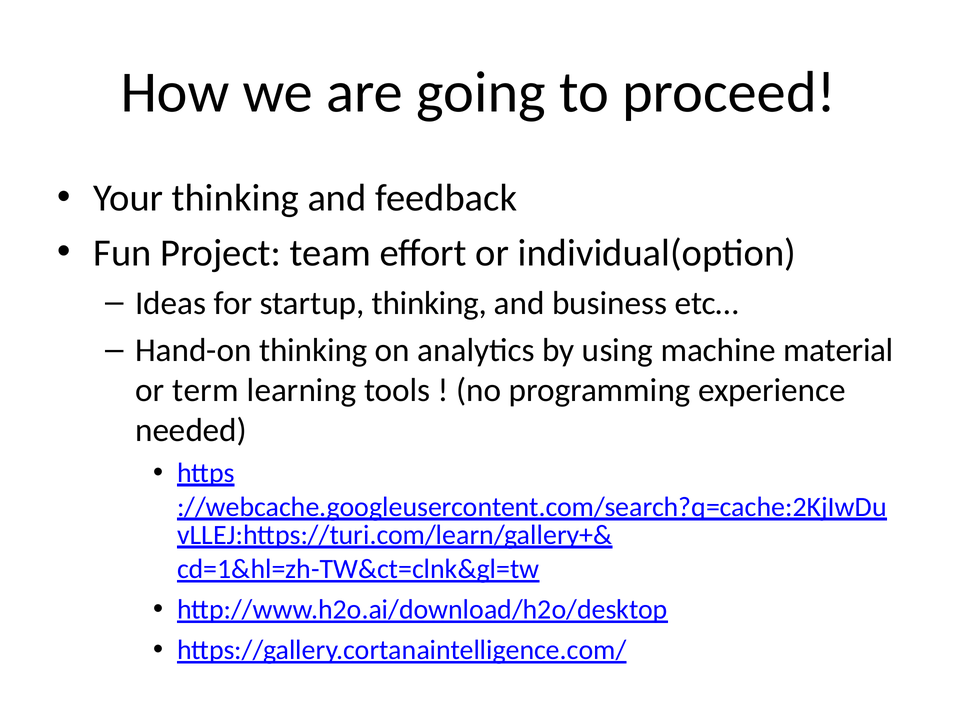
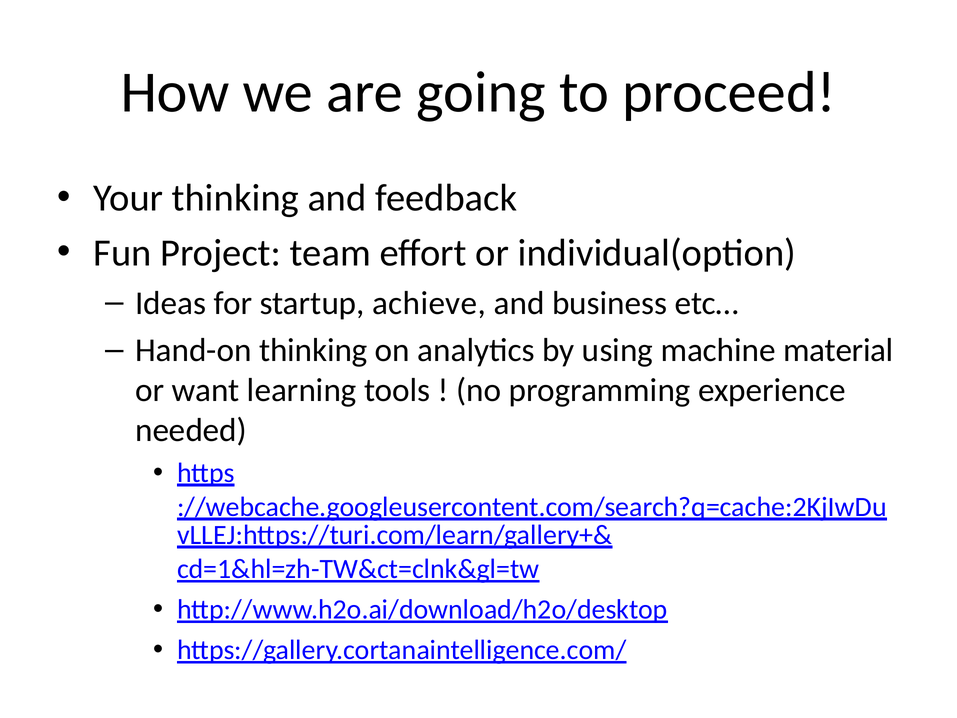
startup thinking: thinking -> achieve
term: term -> want
